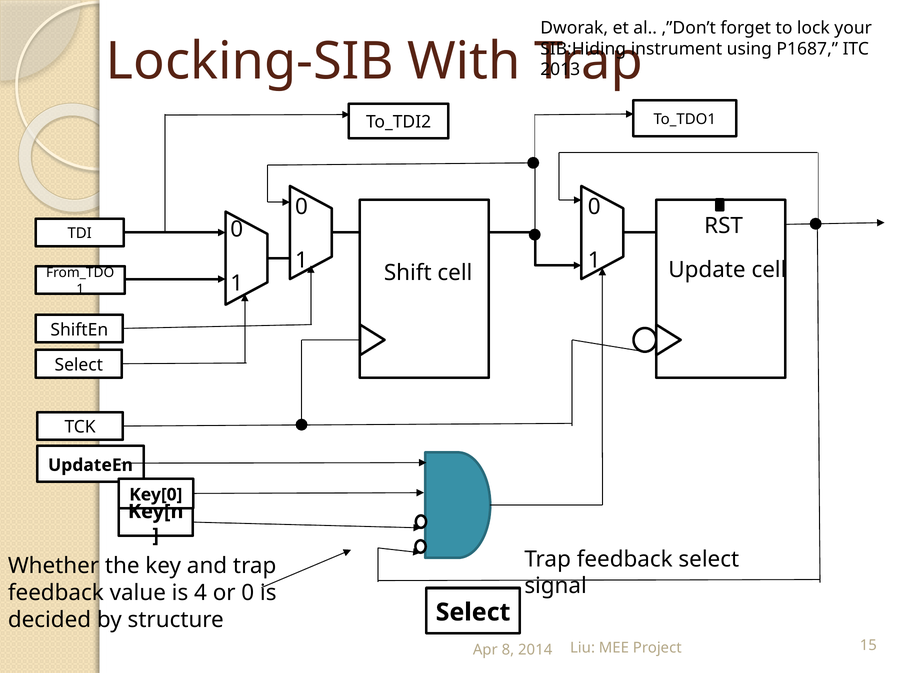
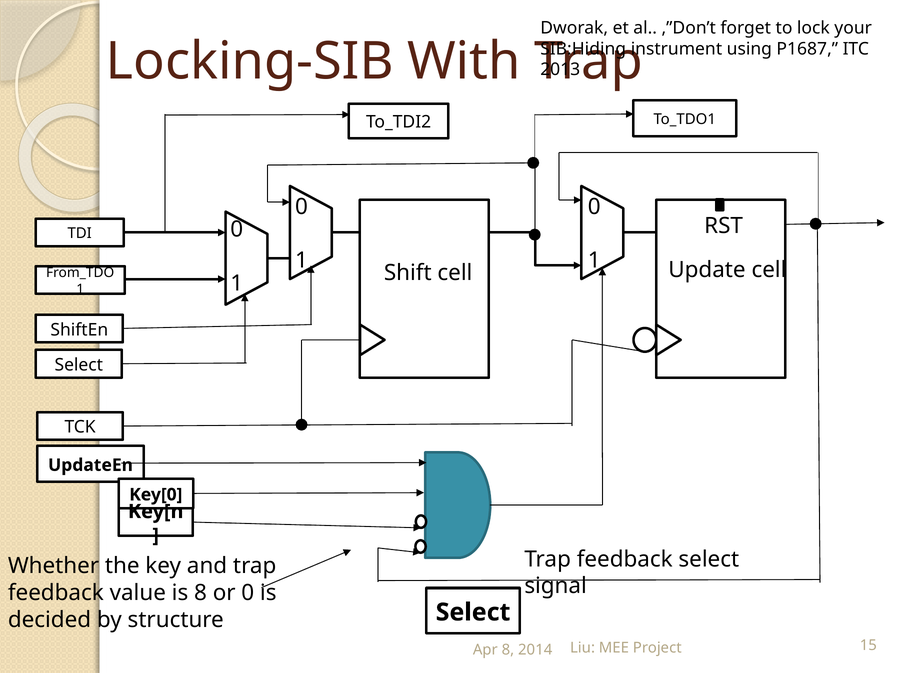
is 4: 4 -> 8
